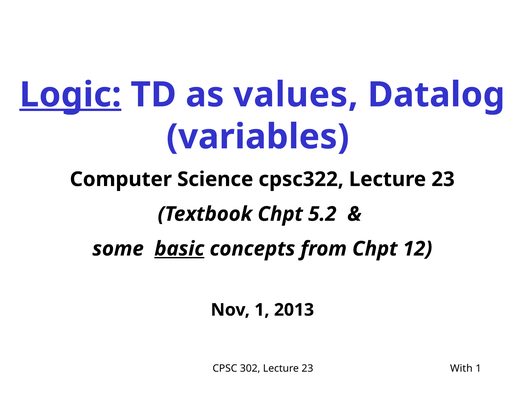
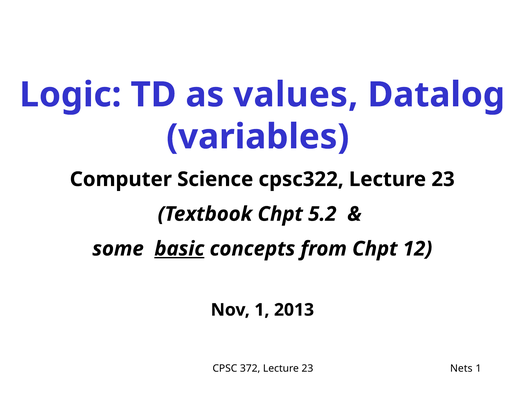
Logic underline: present -> none
302: 302 -> 372
With: With -> Nets
